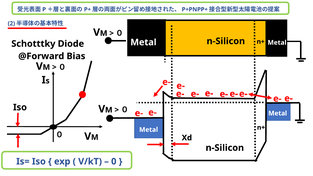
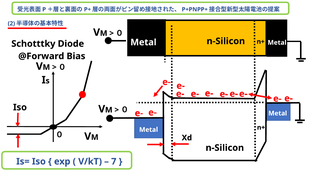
0: 0 -> 7
